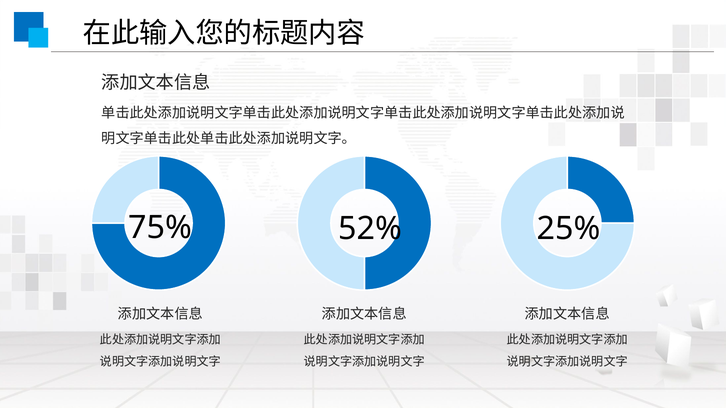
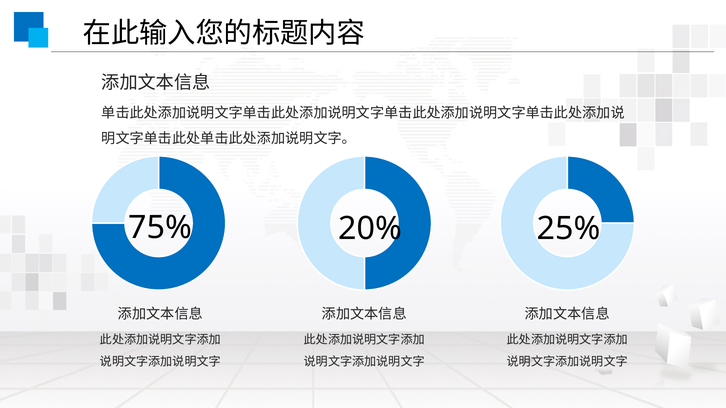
52%: 52% -> 20%
